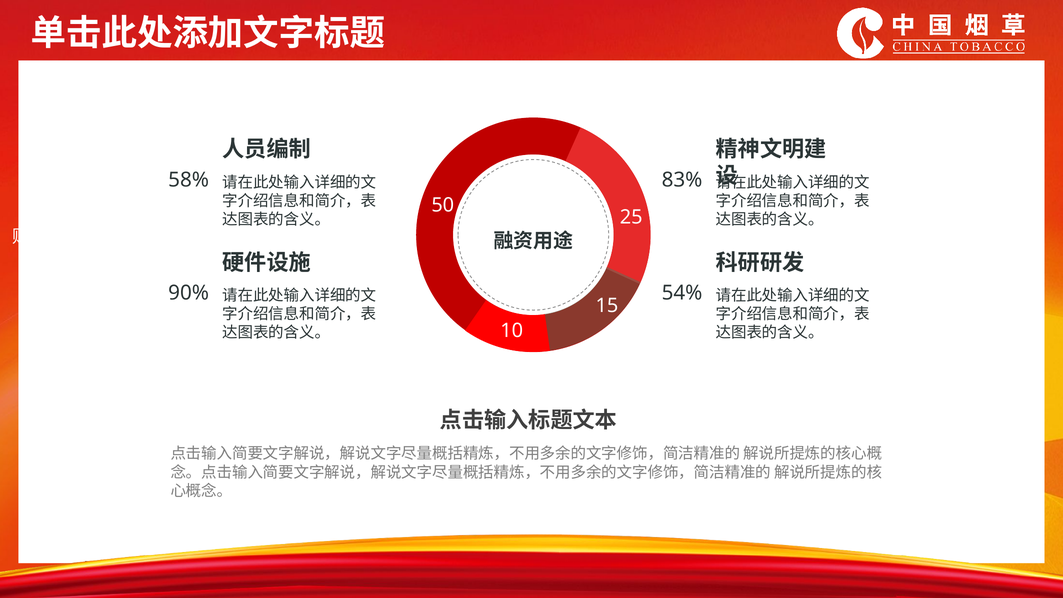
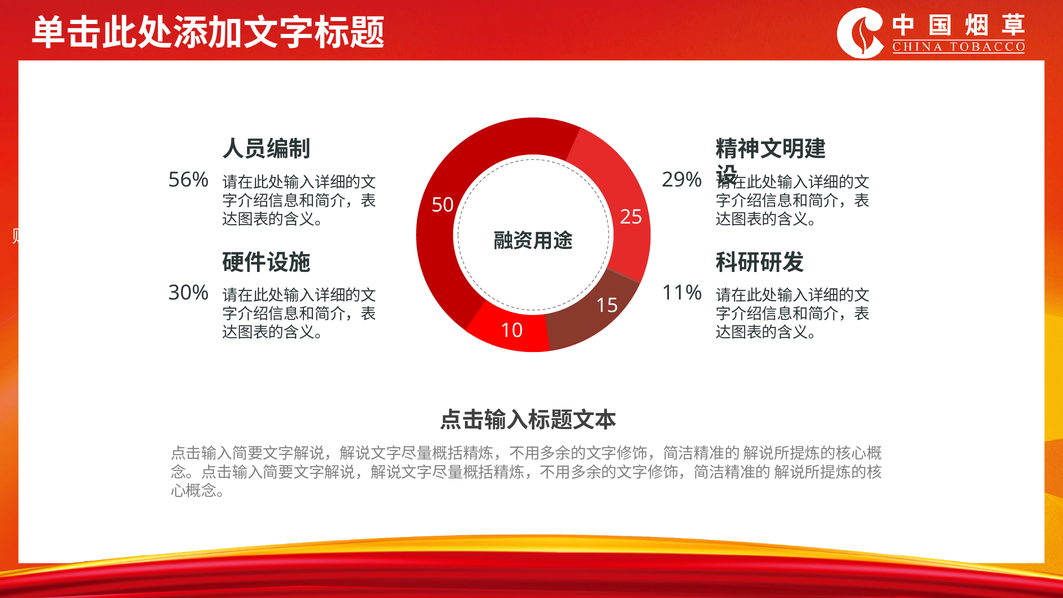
58%: 58% -> 56%
83%: 83% -> 29%
90%: 90% -> 30%
54%: 54% -> 11%
